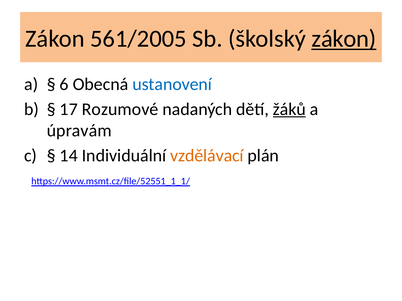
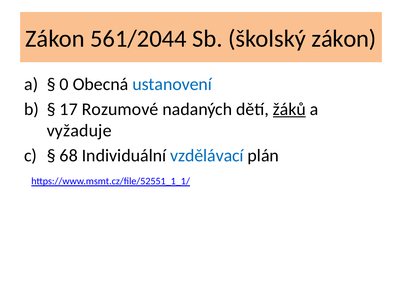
561/2005: 561/2005 -> 561/2044
zákon at (344, 39) underline: present -> none
6: 6 -> 0
úpravám: úpravám -> vyžaduje
14: 14 -> 68
vzdělávací colour: orange -> blue
